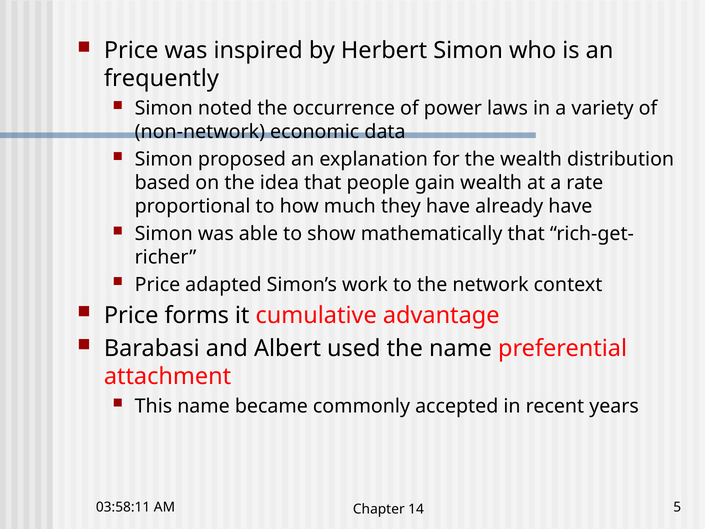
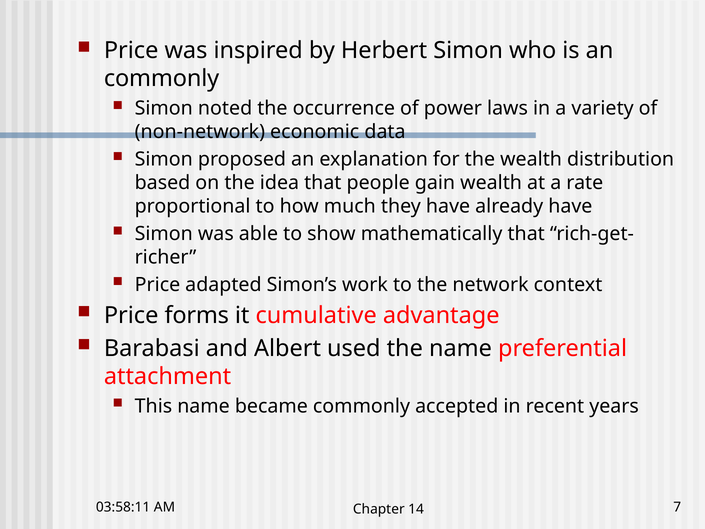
frequently at (161, 79): frequently -> commonly
5: 5 -> 7
